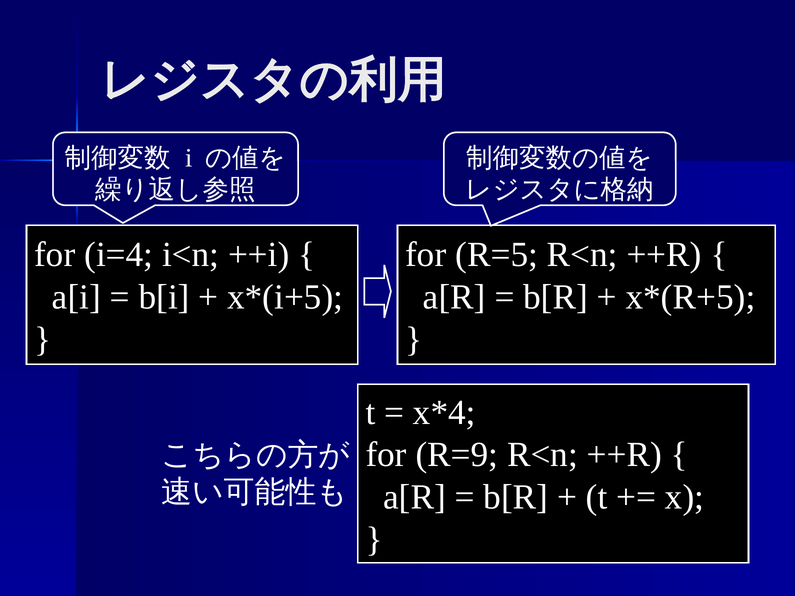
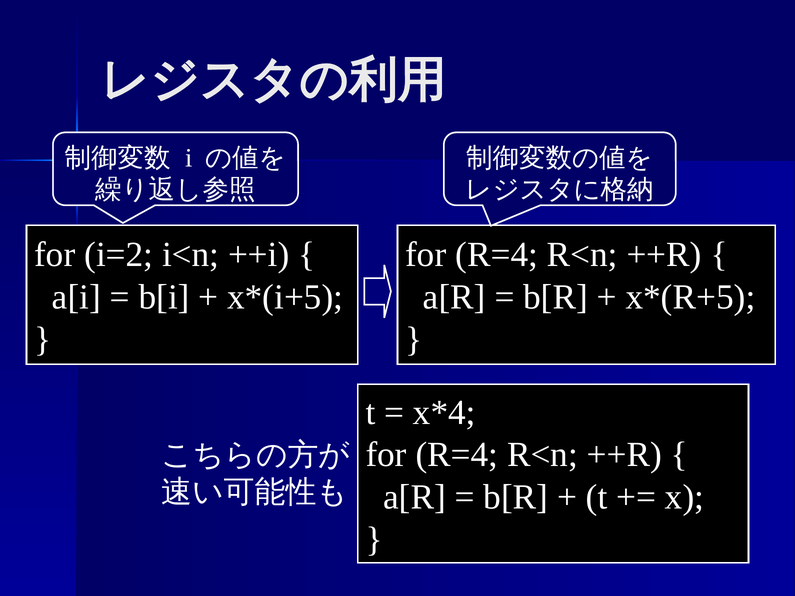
i=4: i=4 -> i=2
R=5 at (497, 255): R=5 -> R=4
R=9 at (457, 455): R=9 -> R=4
